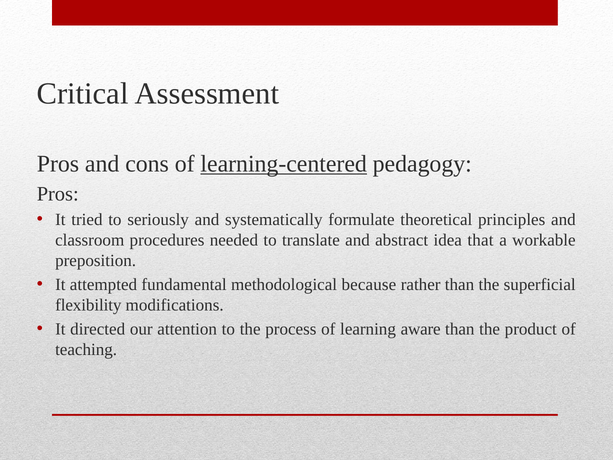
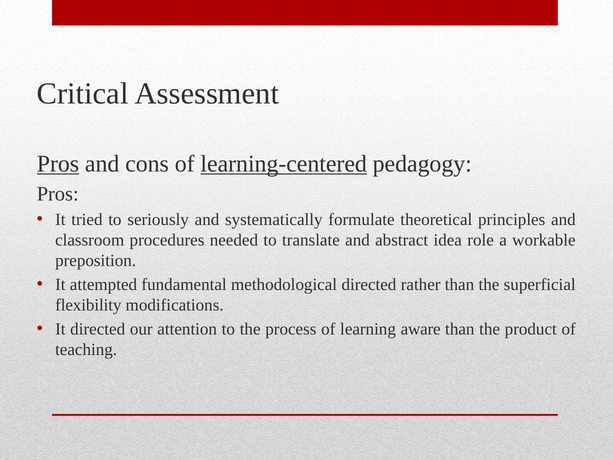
Pros at (58, 164) underline: none -> present
that: that -> role
methodological because: because -> directed
